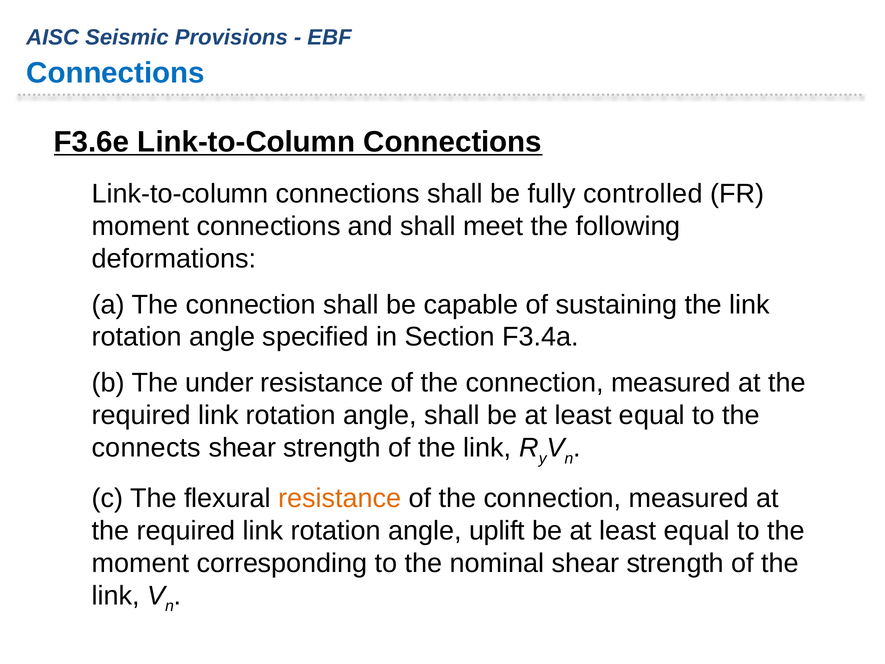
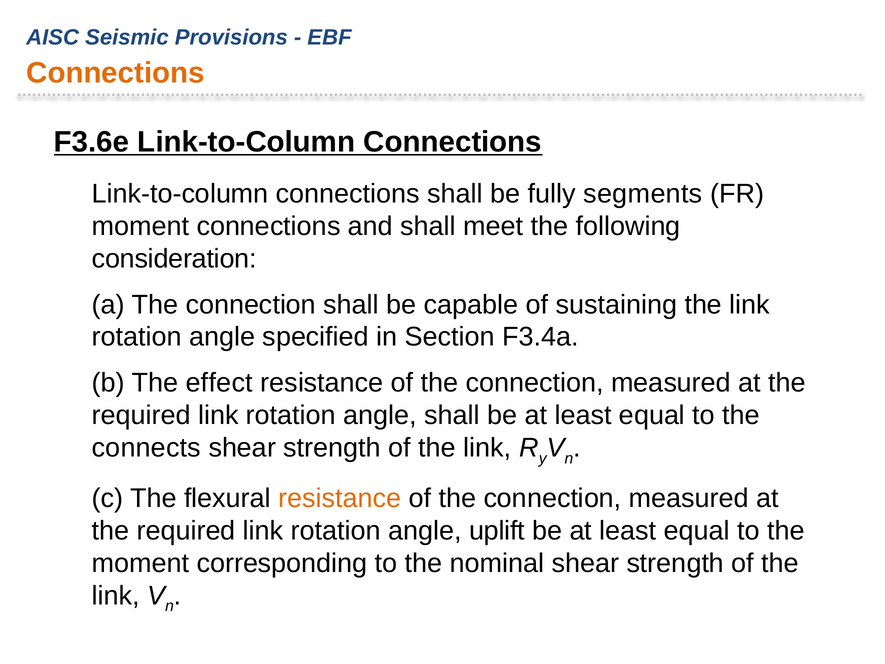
Connections at (115, 73) colour: blue -> orange
controlled: controlled -> segments
deformations: deformations -> consideration
under: under -> effect
